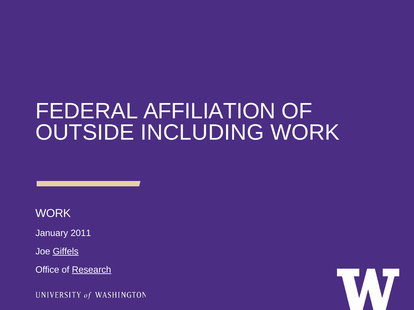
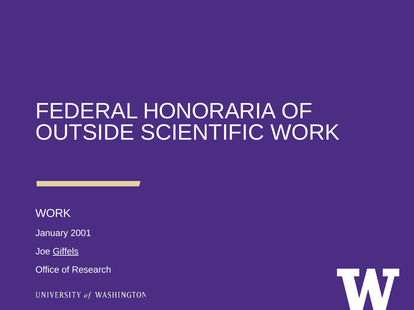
AFFILIATION: AFFILIATION -> HONORARIA
INCLUDING: INCLUDING -> SCIENTIFIC
2011: 2011 -> 2001
Research underline: present -> none
